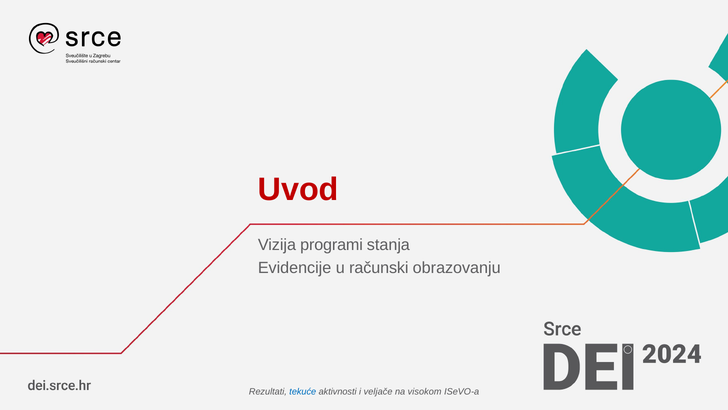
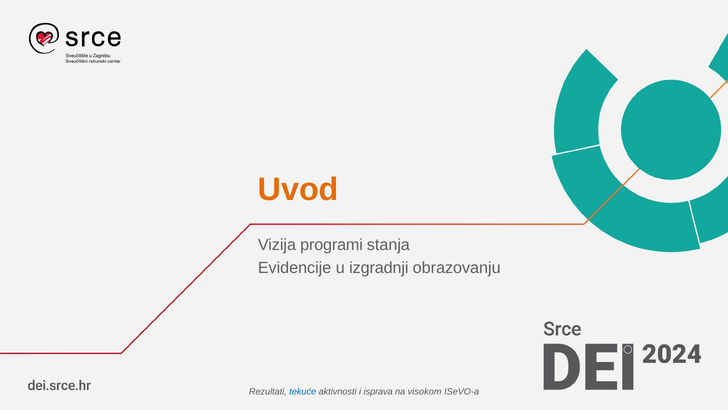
Uvod colour: red -> orange
računski: računski -> izgradnji
veljače: veljače -> isprava
